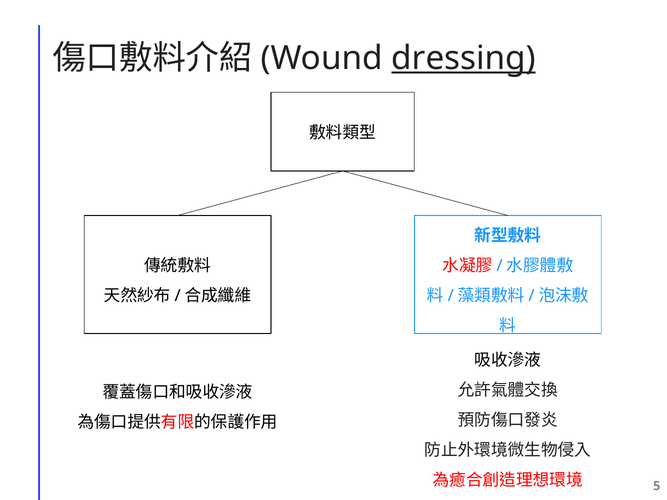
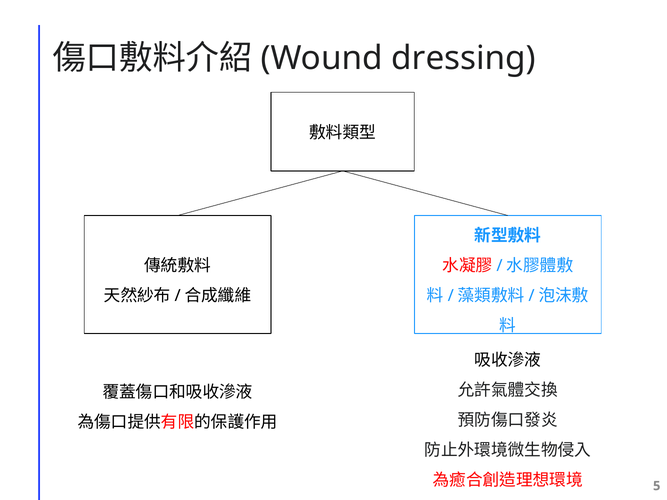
dressing underline: present -> none
